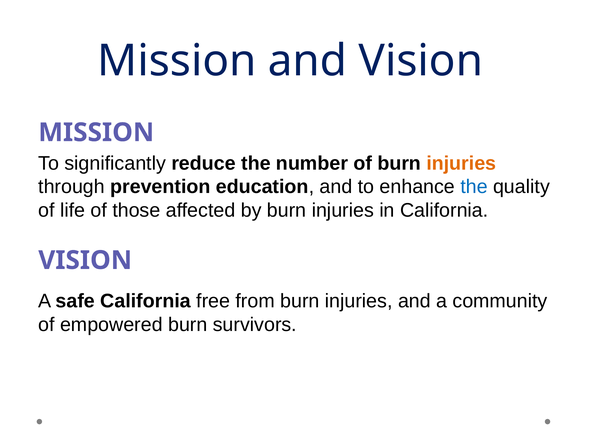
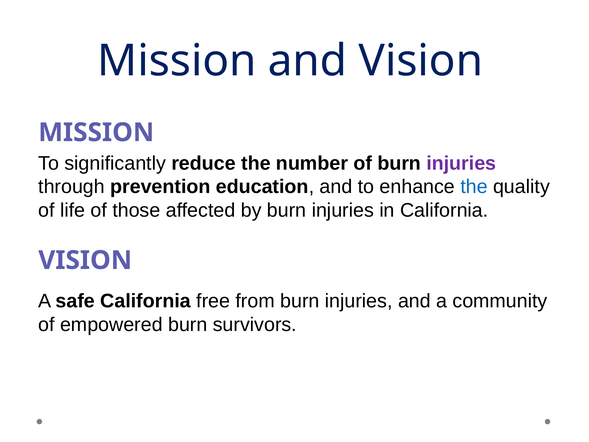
injuries at (461, 163) colour: orange -> purple
